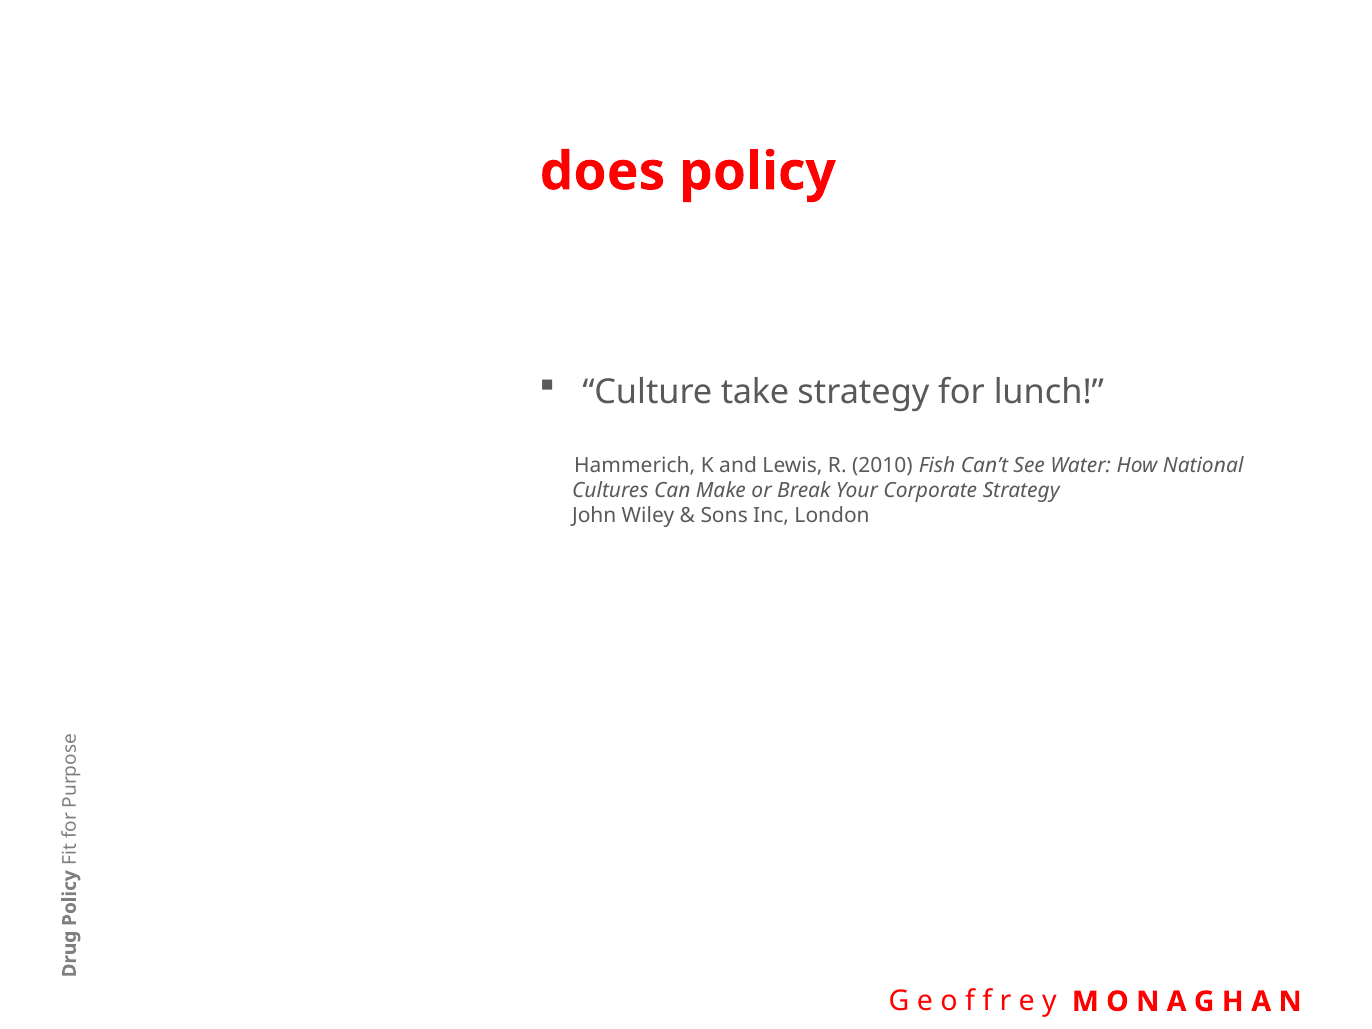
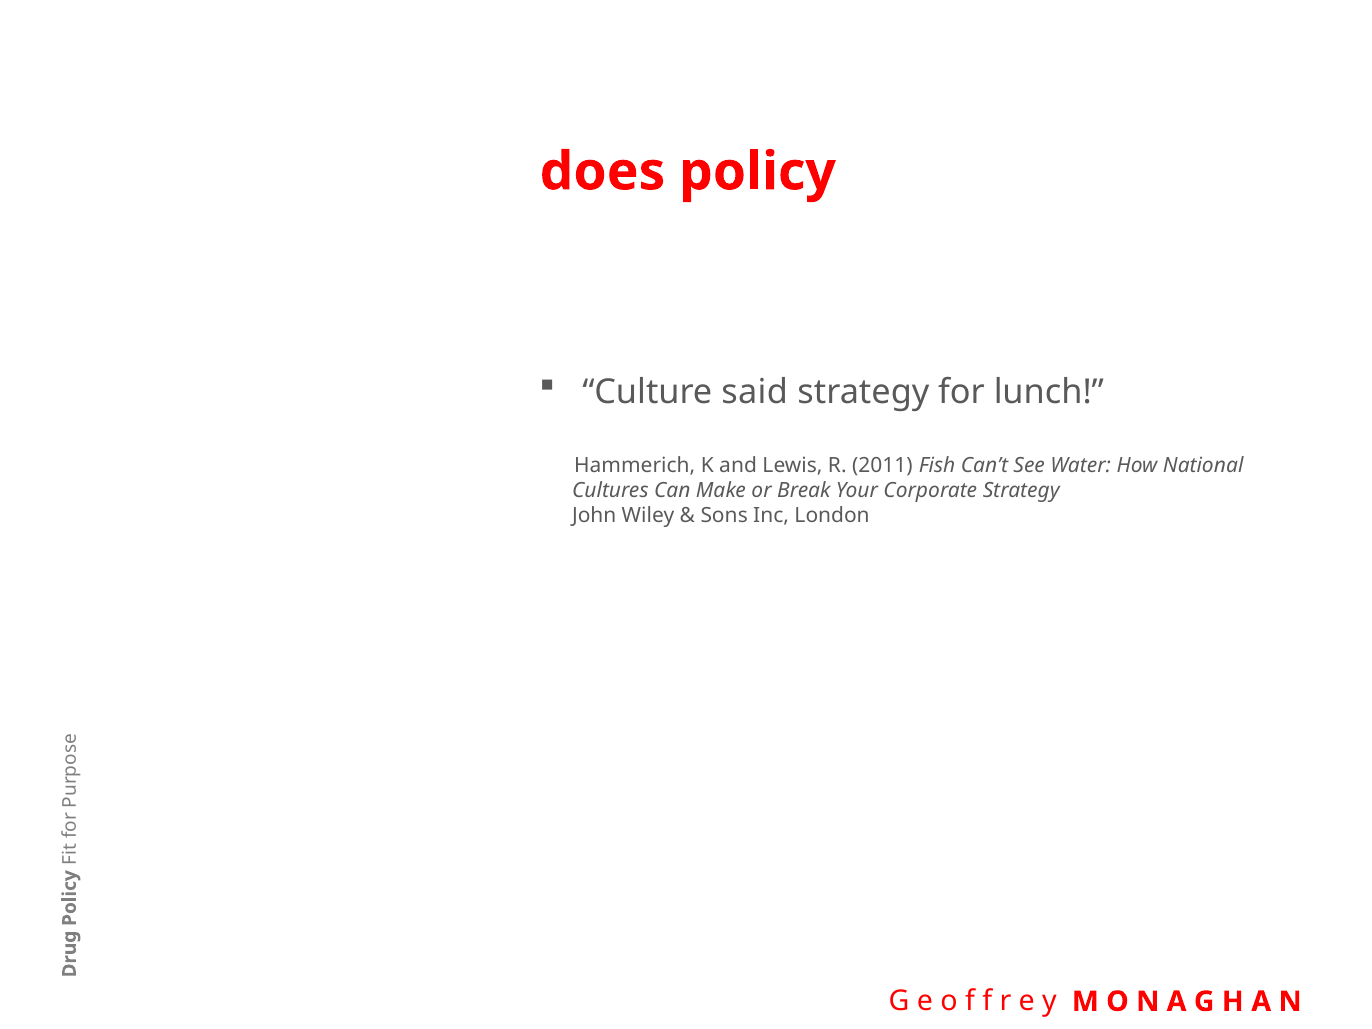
take: take -> said
2010: 2010 -> 2011
